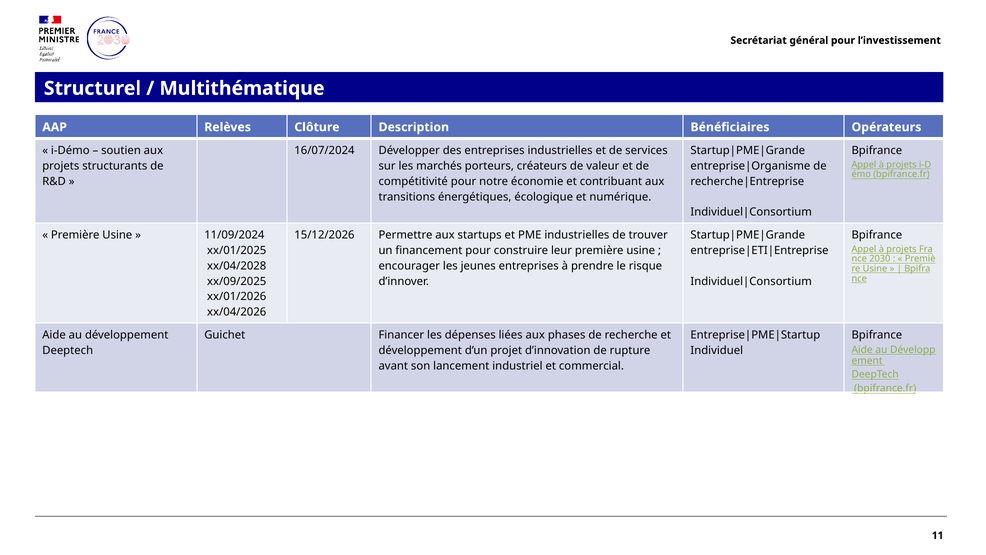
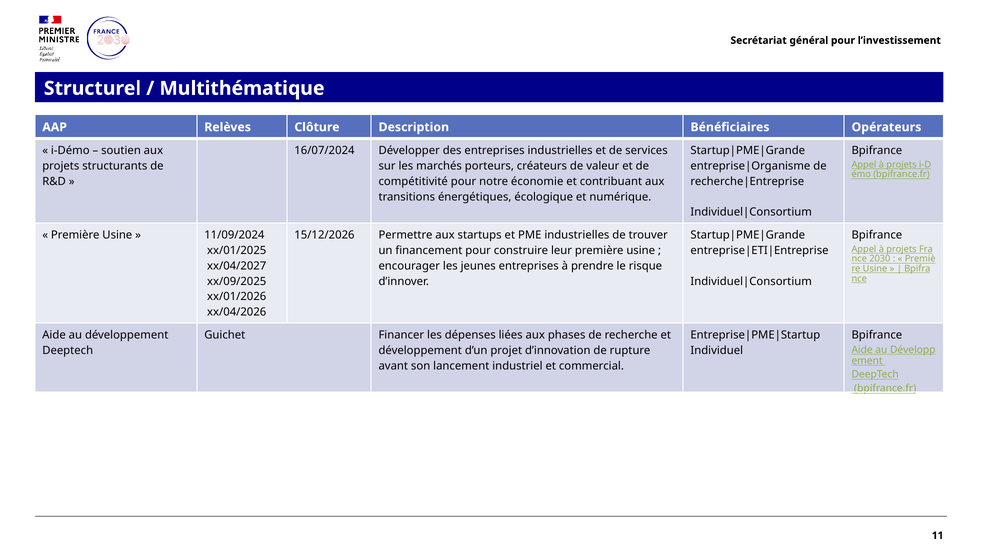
xx/04/2028: xx/04/2028 -> xx/04/2027
